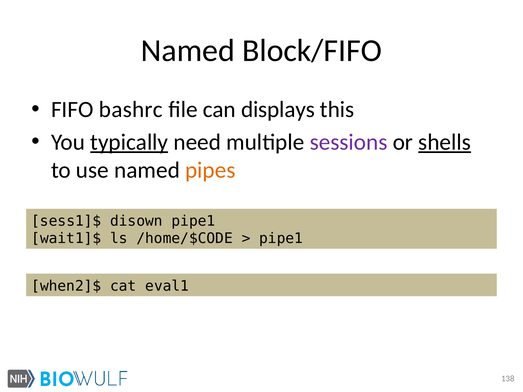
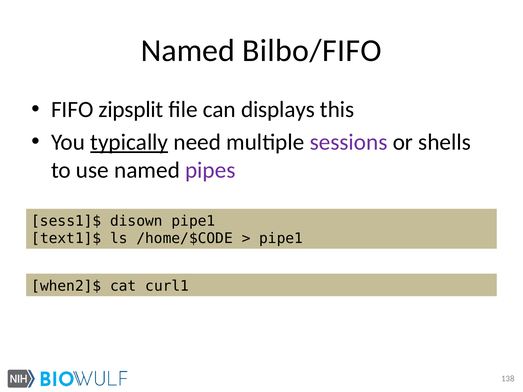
Block/FIFO: Block/FIFO -> Bilbo/FIFO
bashrc: bashrc -> zipsplit
shells underline: present -> none
pipes colour: orange -> purple
wait1]$: wait1]$ -> text1]$
eval1: eval1 -> curl1
